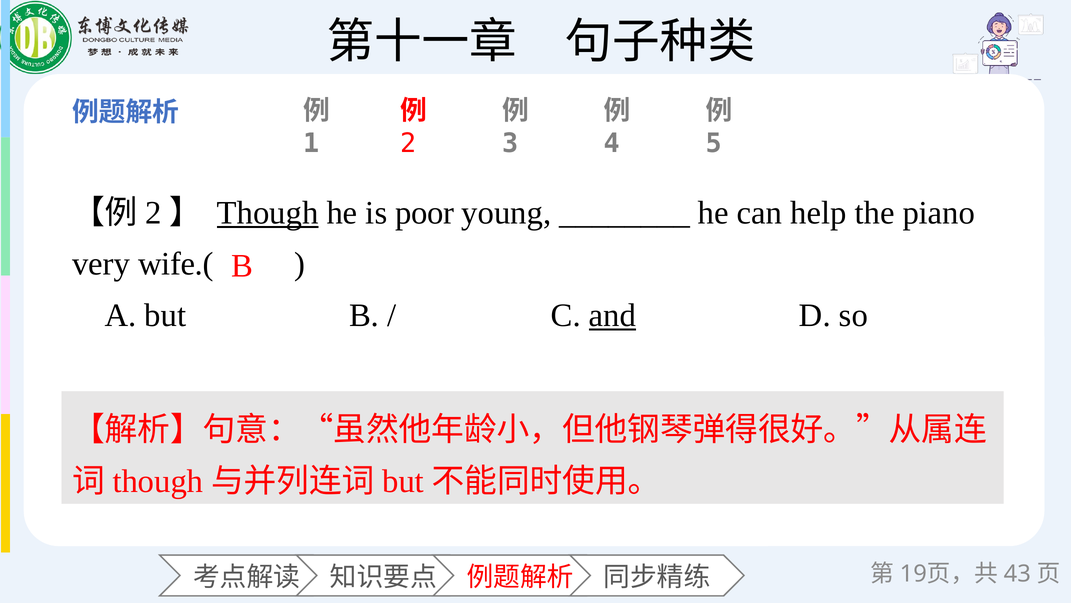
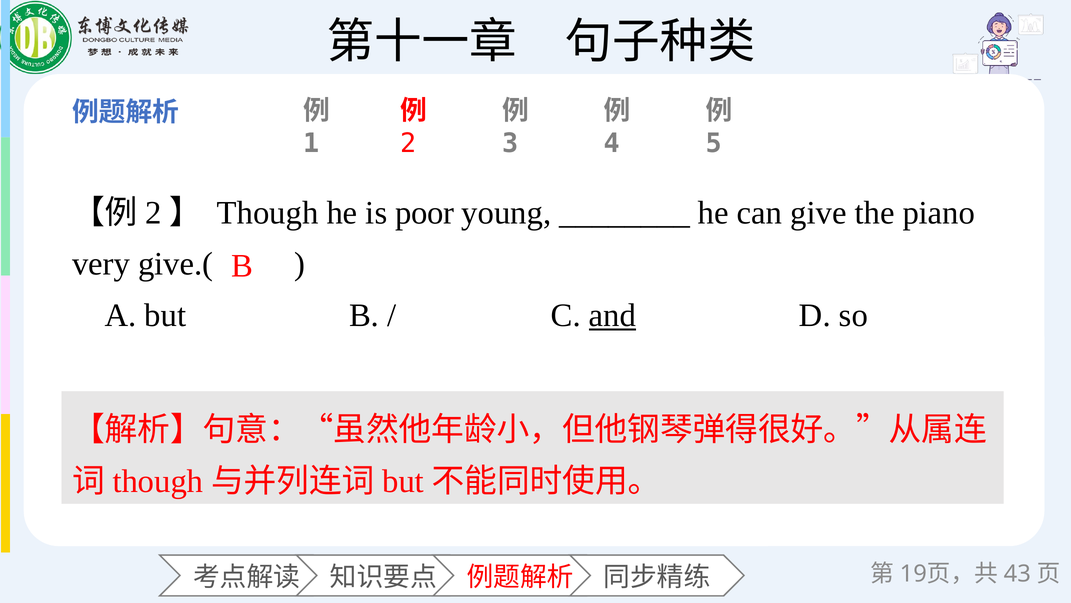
Though underline: present -> none
help: help -> give
wife.(: wife.( -> give.(
